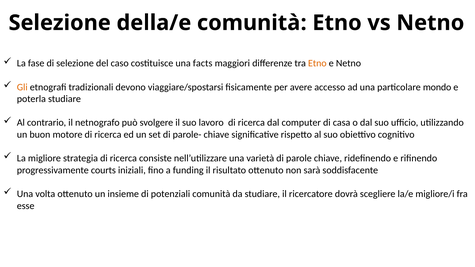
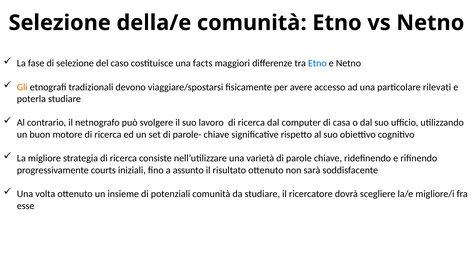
Etno at (317, 63) colour: orange -> blue
mondo: mondo -> rilevati
funding: funding -> assunto
